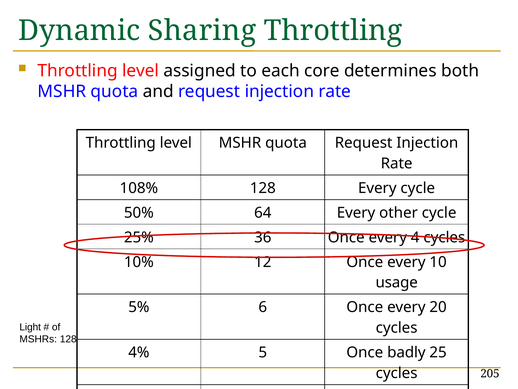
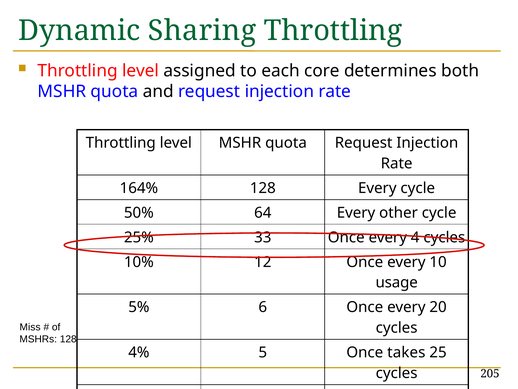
108%: 108% -> 164%
36: 36 -> 33
Light: Light -> Miss
badly: badly -> takes
